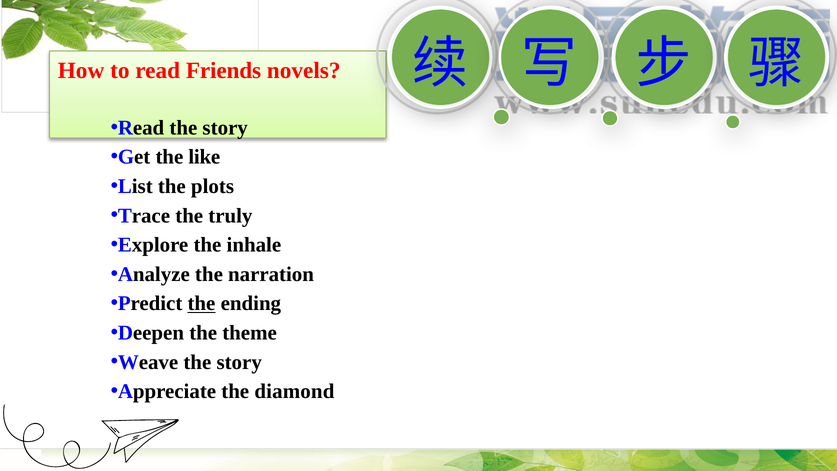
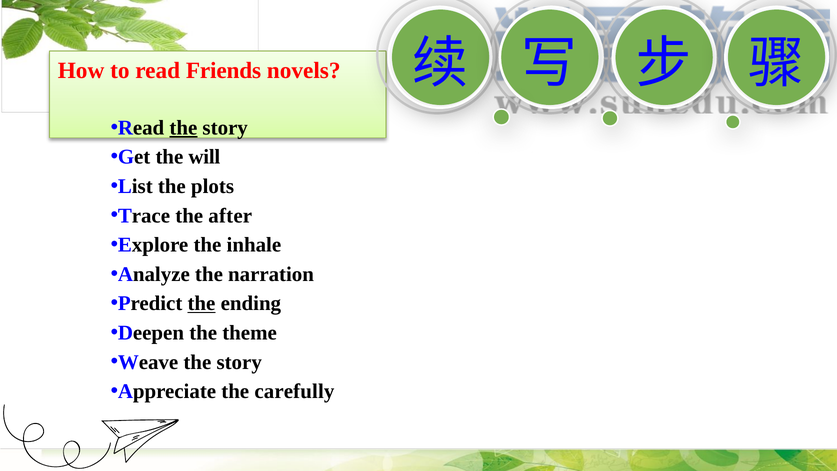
the at (183, 128) underline: none -> present
like: like -> will
truly: truly -> after
diamond: diamond -> carefully
